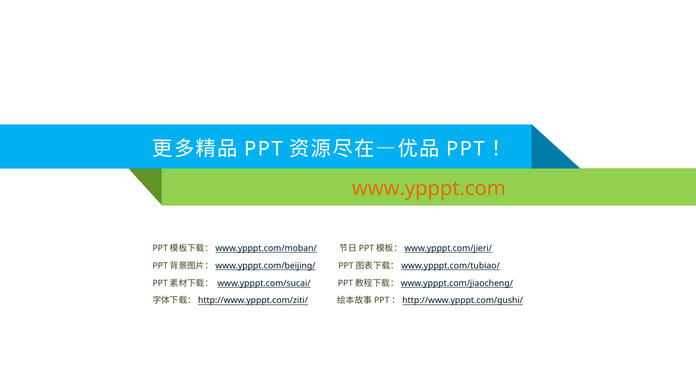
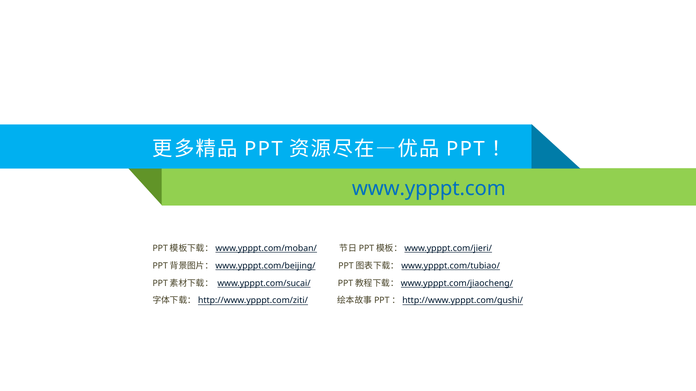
www.ypppt.com colour: orange -> blue
